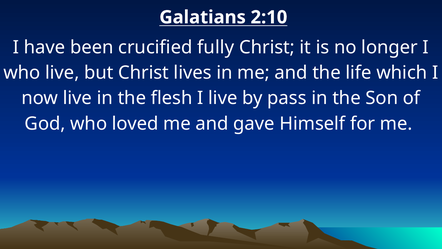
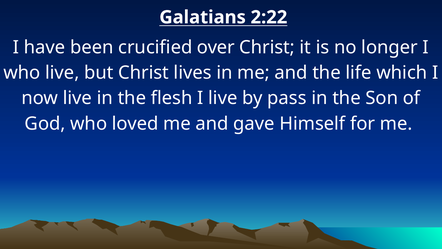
2:10: 2:10 -> 2:22
fully: fully -> over
